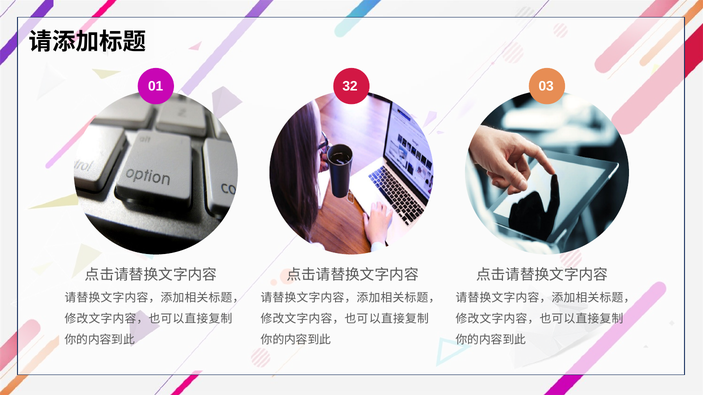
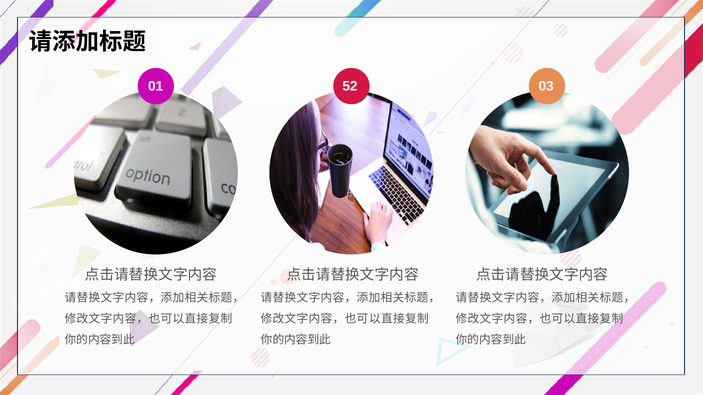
32: 32 -> 52
